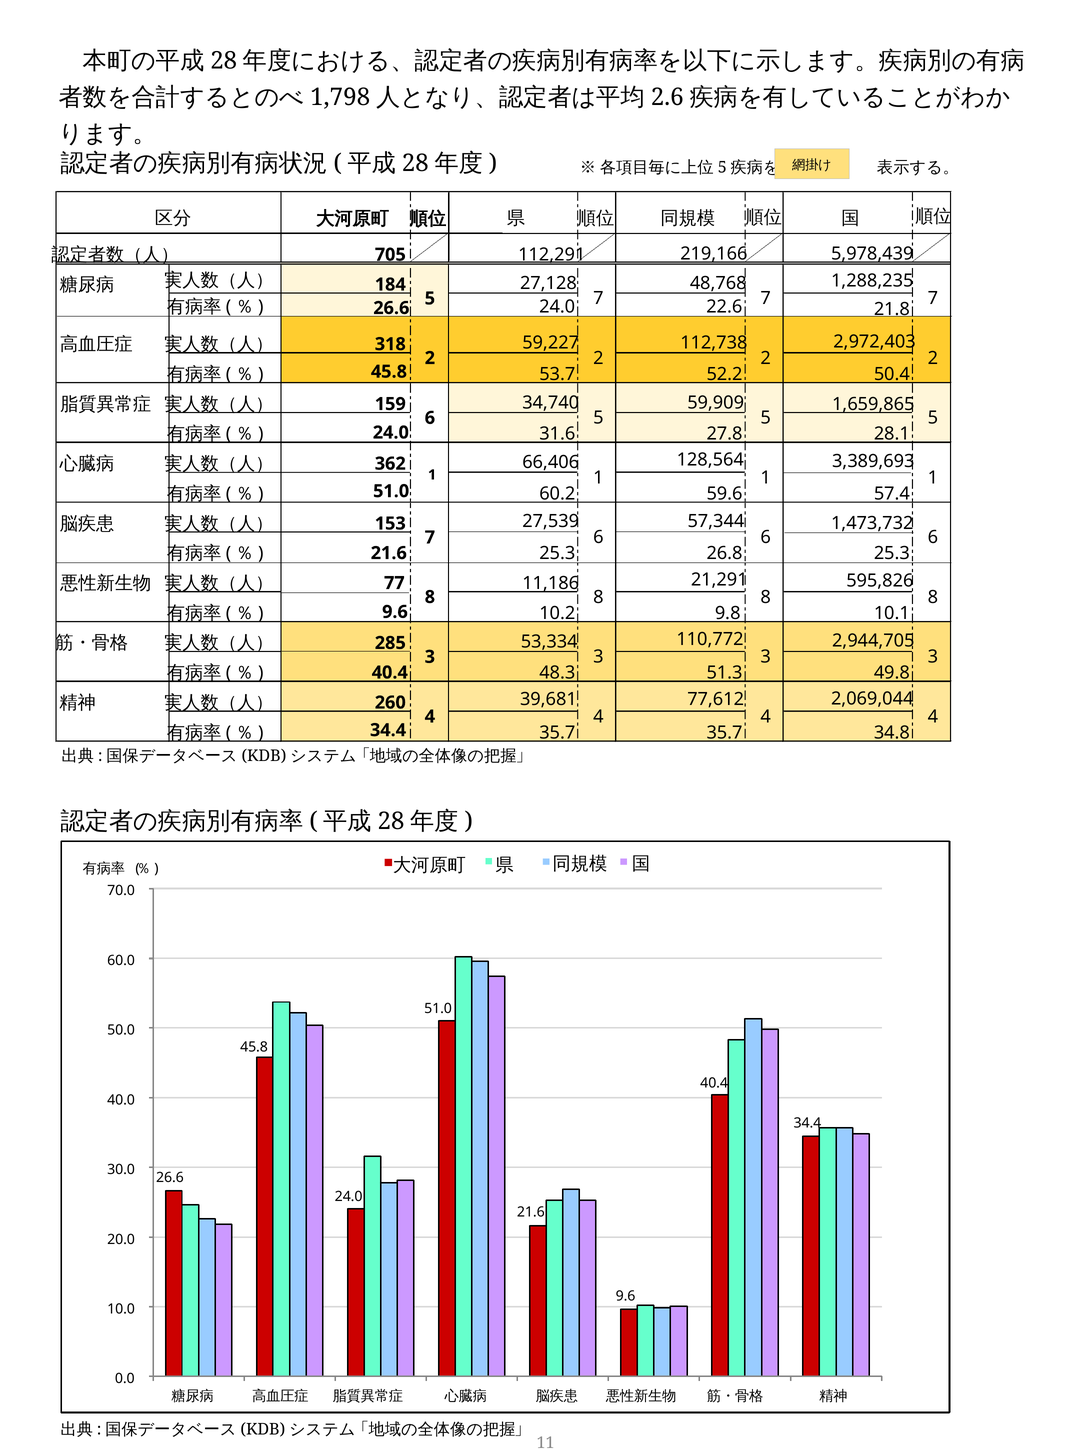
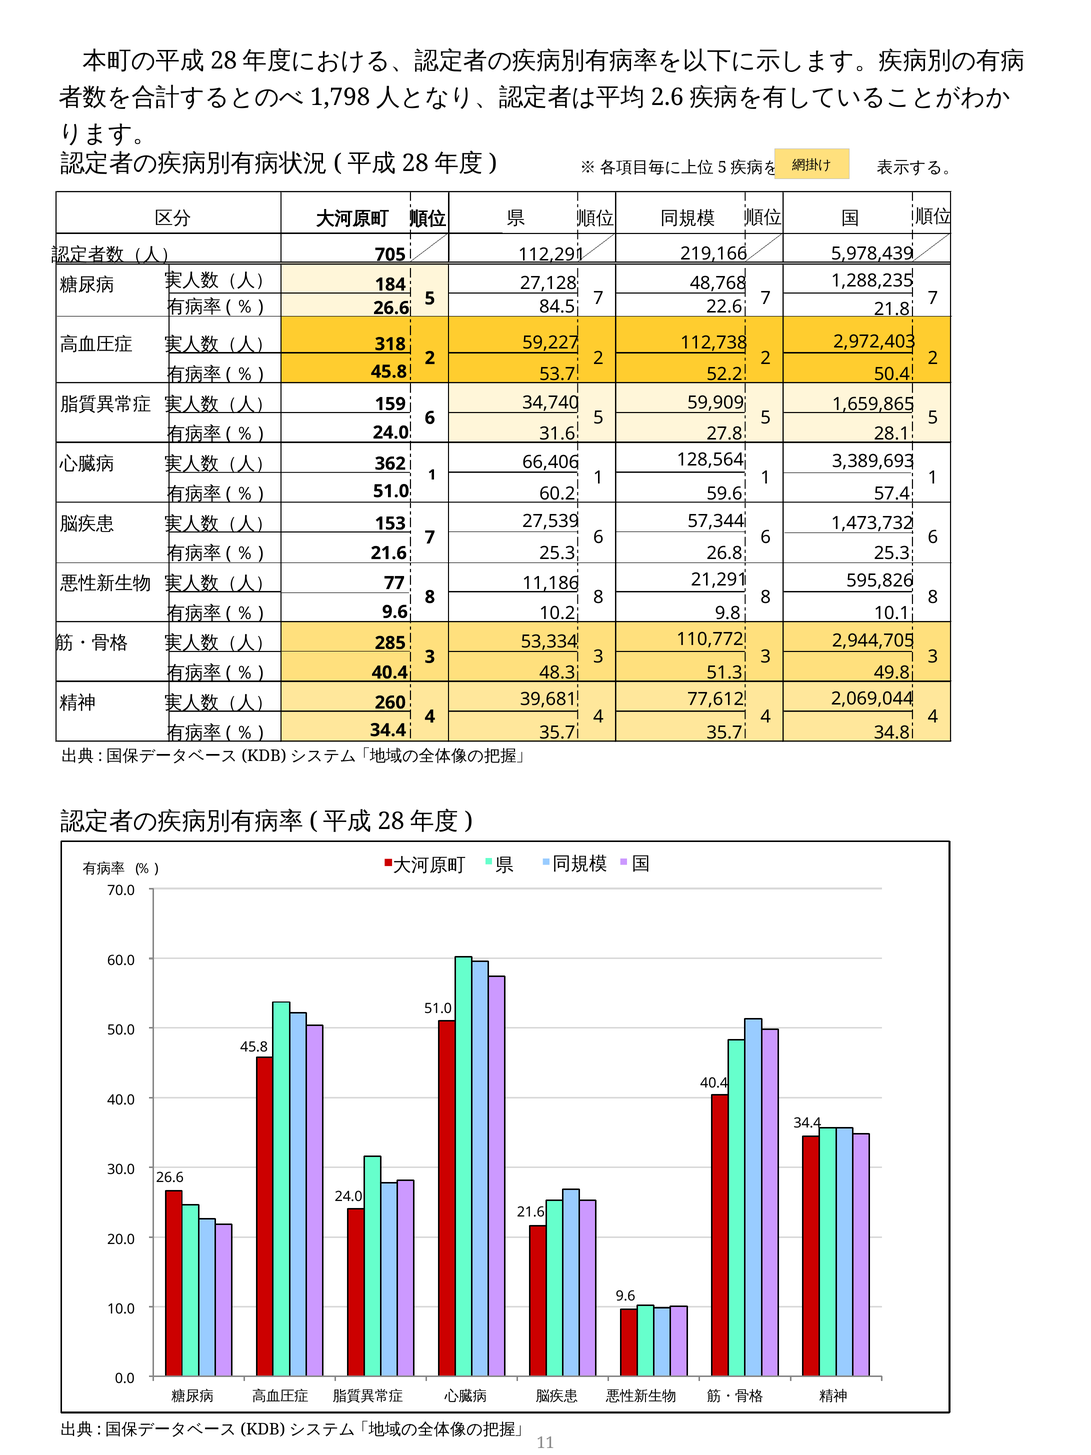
26.6 24.0: 24.0 -> 84.5
